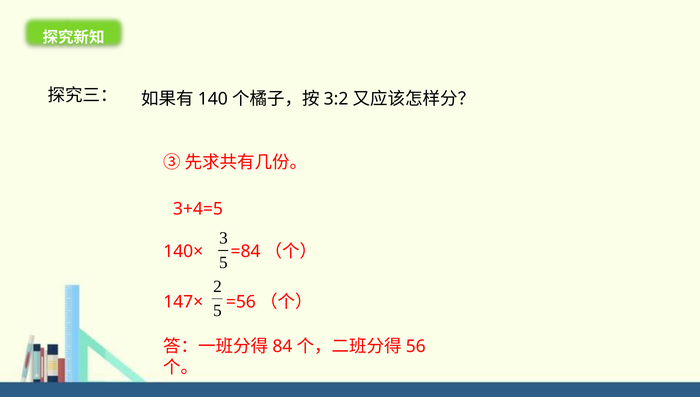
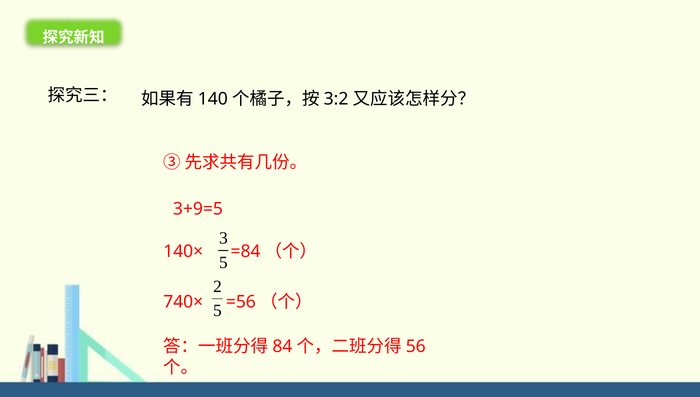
3+4=5: 3+4=5 -> 3+9=5
147×: 147× -> 740×
